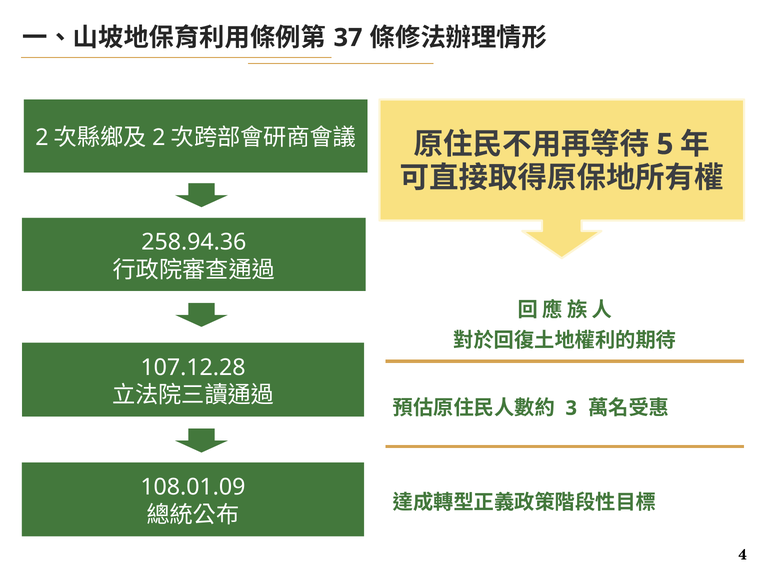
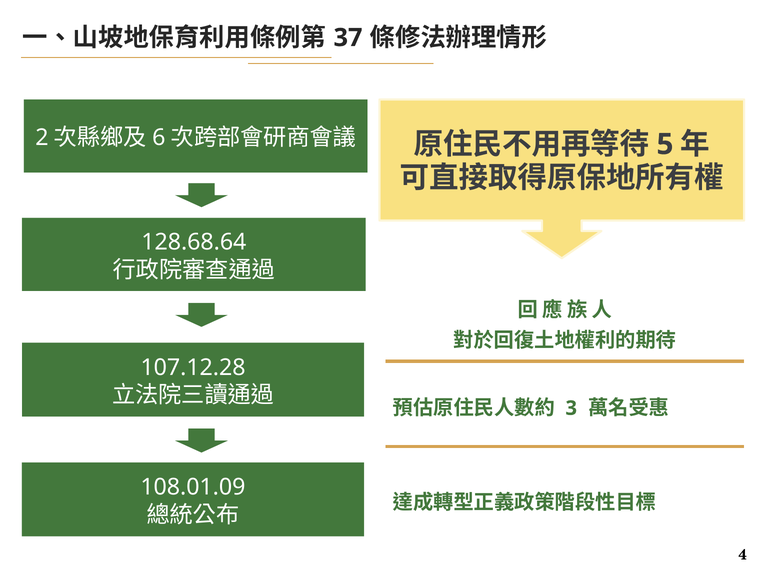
2 at (159, 137): 2 -> 6
258.94.36: 258.94.36 -> 128.68.64
